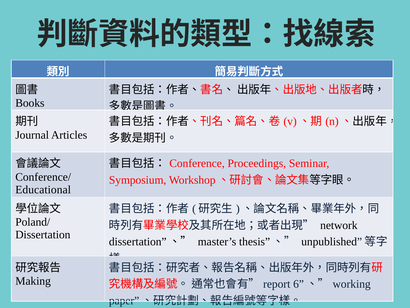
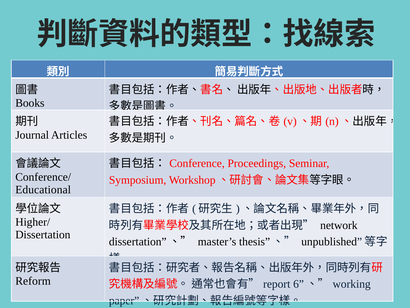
Poland/: Poland/ -> Higher/
Making: Making -> Reform
